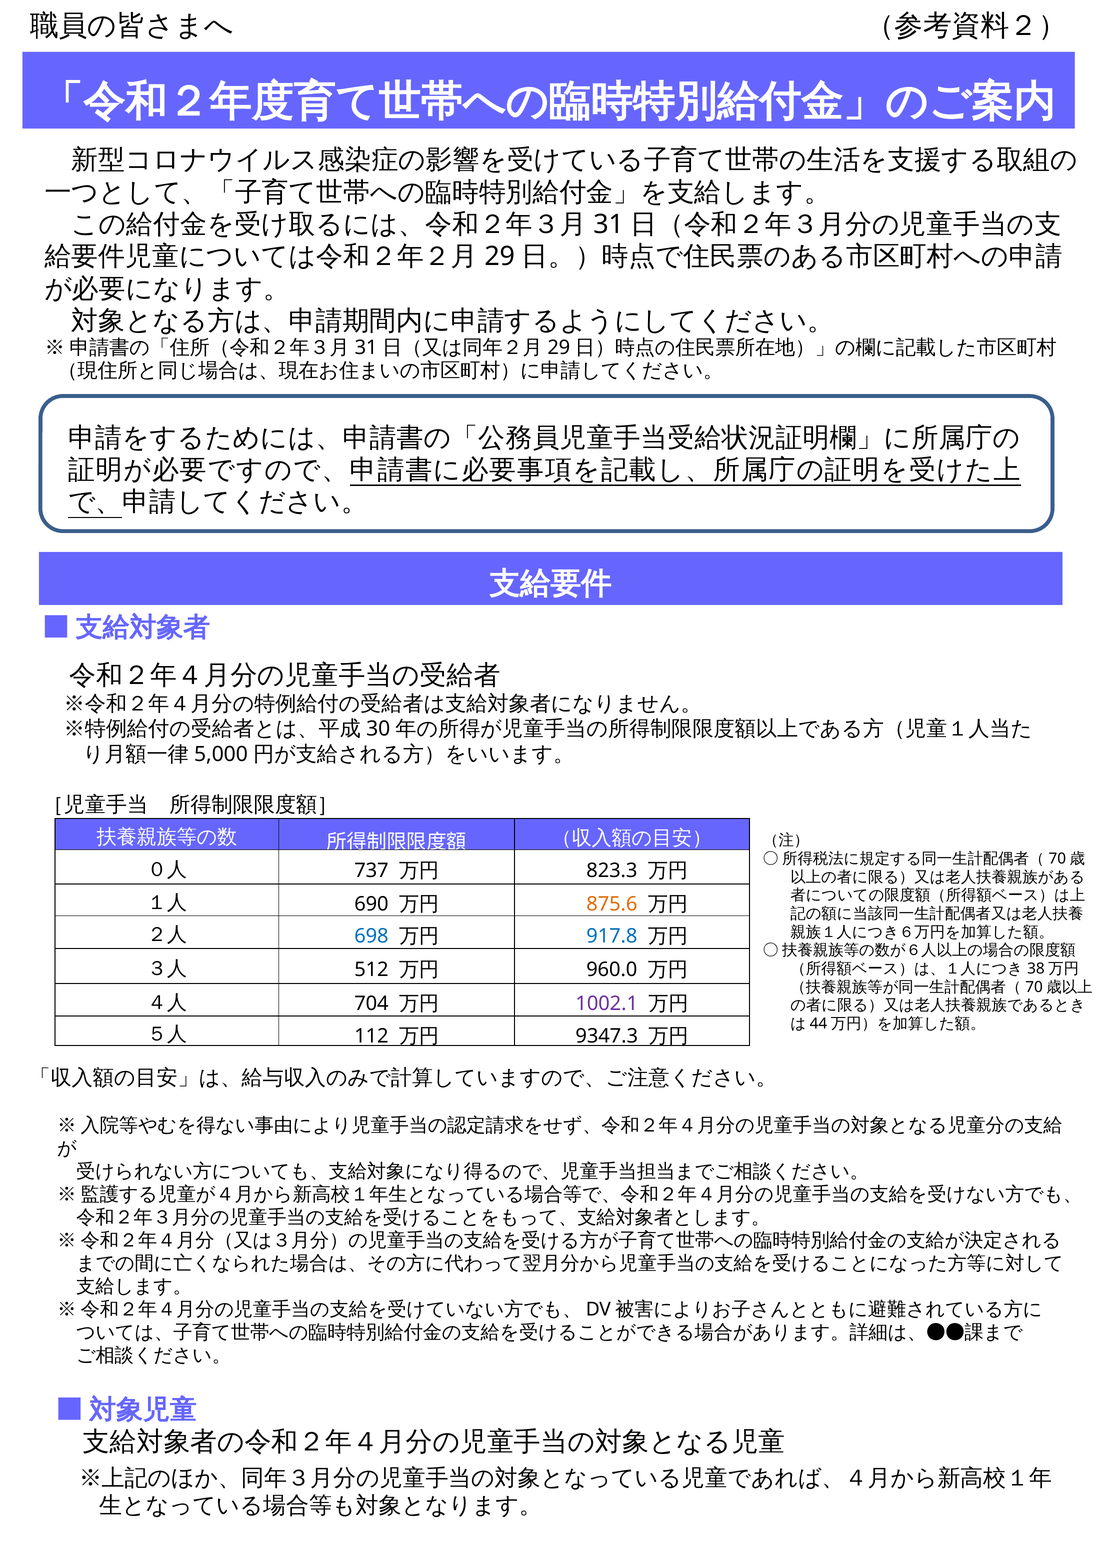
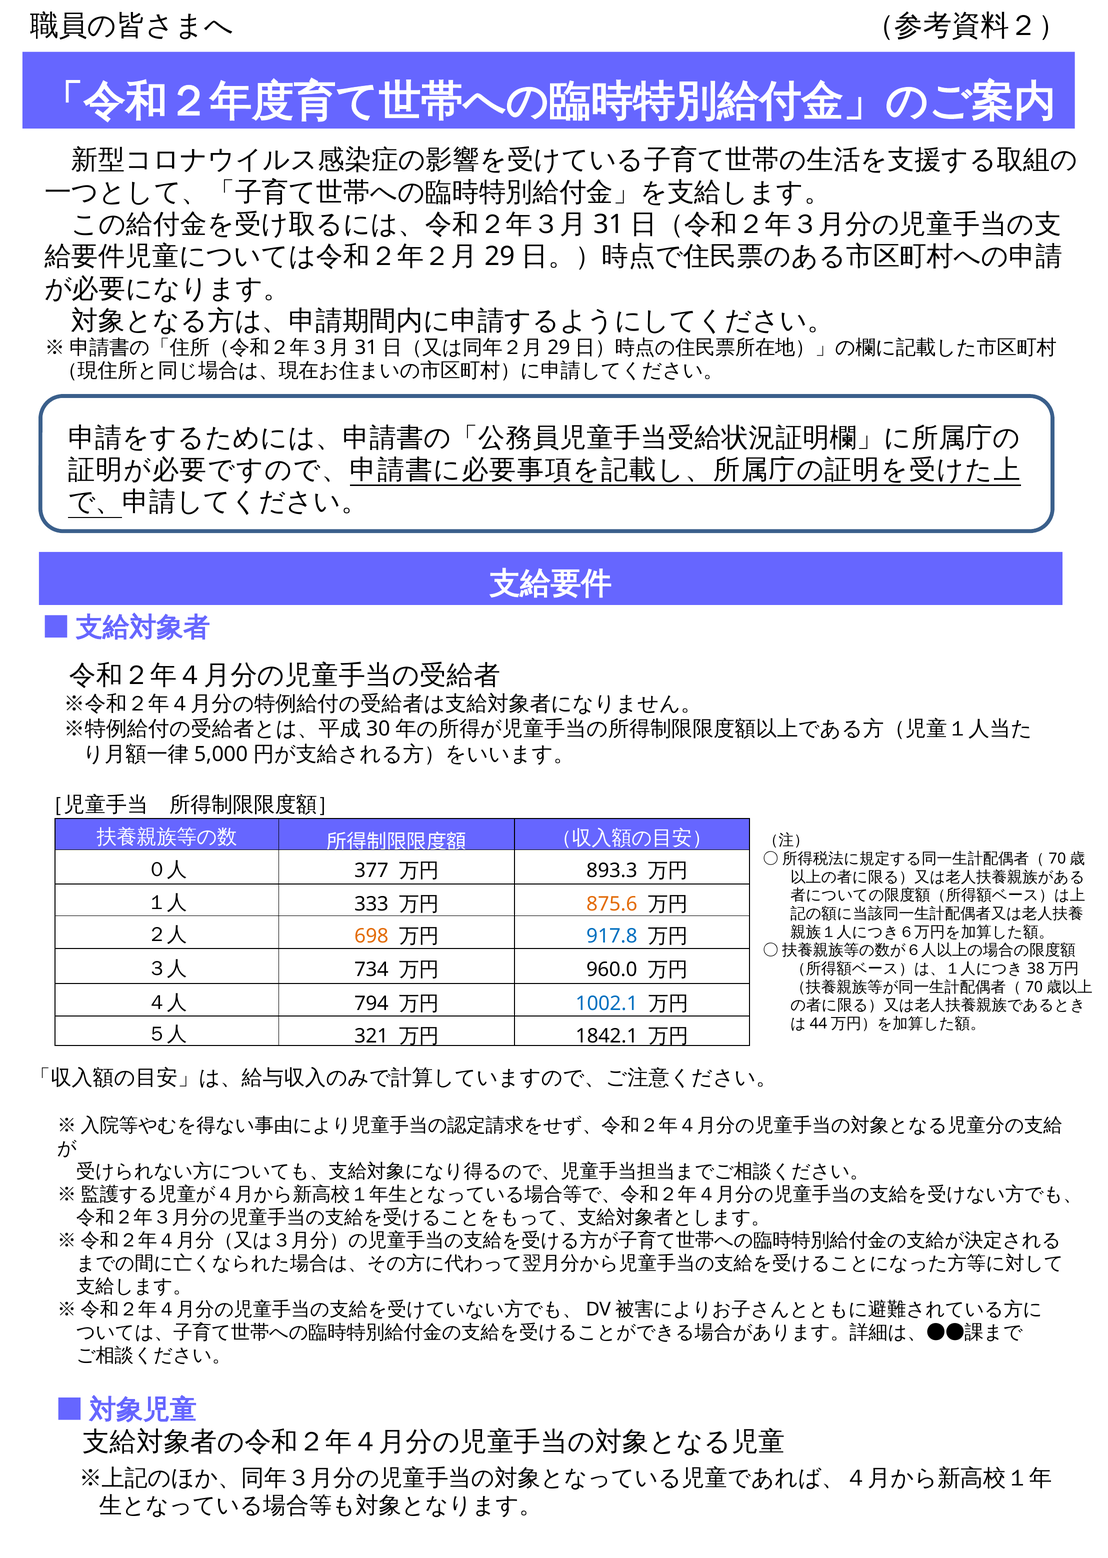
737: 737 -> 377
823.3: 823.3 -> 893.3
690: 690 -> 333
698 colour: blue -> orange
512: 512 -> 734
704: 704 -> 794
1002.1 colour: purple -> blue
112: 112 -> 321
9347.3: 9347.3 -> 1842.1
